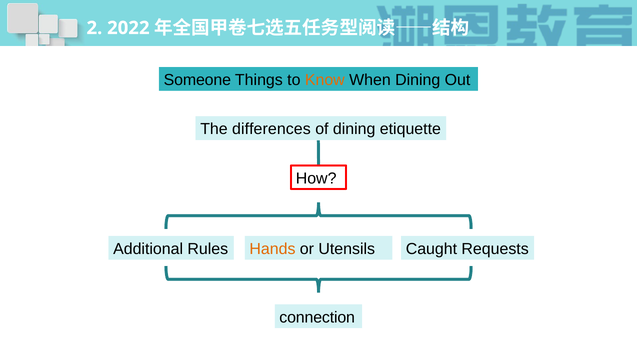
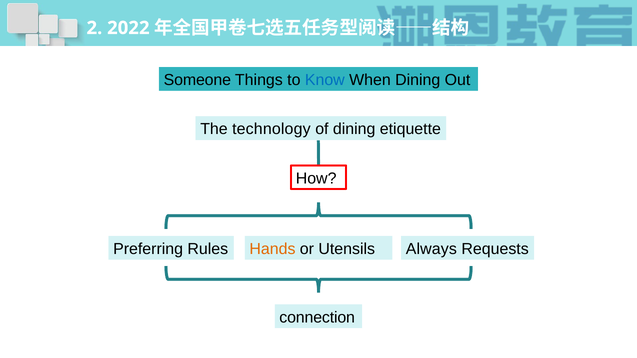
Know colour: orange -> blue
differences: differences -> technology
Additional: Additional -> Preferring
Caught: Caught -> Always
